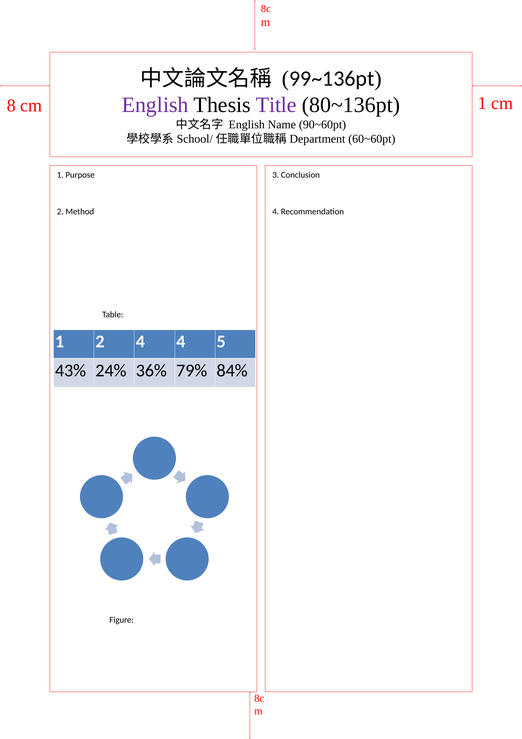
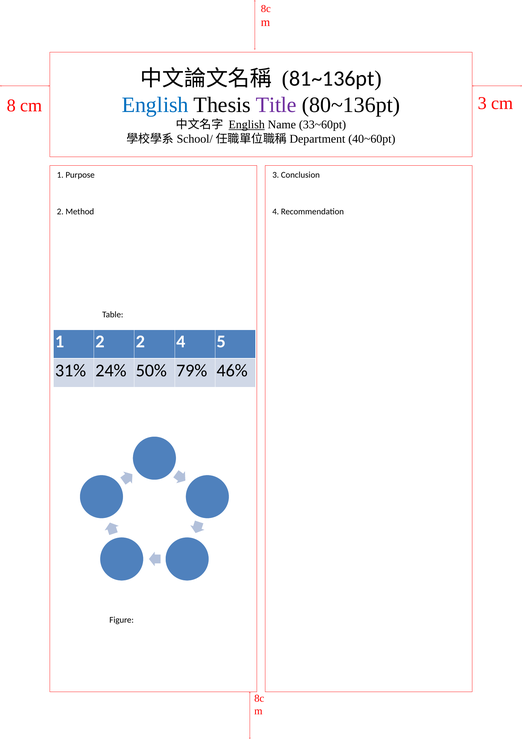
99~136pt: 99~136pt -> 81~136pt
English at (155, 105) colour: purple -> blue
cm 1: 1 -> 3
English at (247, 124) underline: none -> present
90~60pt: 90~60pt -> 33~60pt
60~60pt: 60~60pt -> 40~60pt
2 4: 4 -> 2
43%: 43% -> 31%
36%: 36% -> 50%
84%: 84% -> 46%
